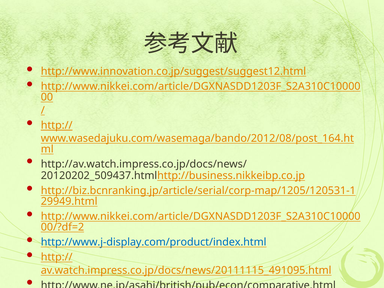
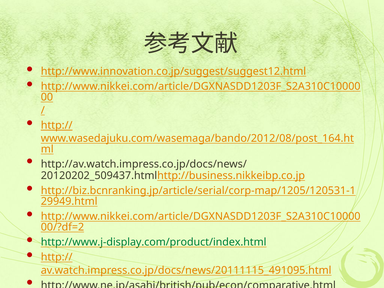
http://www.j-display.com/product/index.html colour: blue -> green
